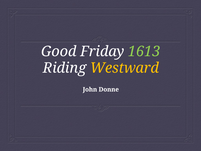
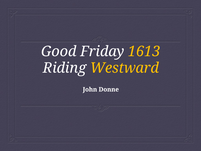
1613 colour: light green -> yellow
